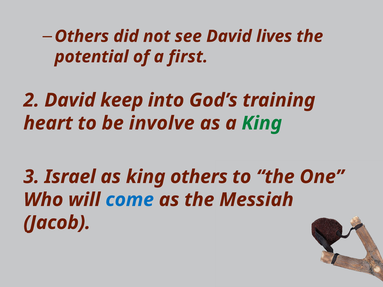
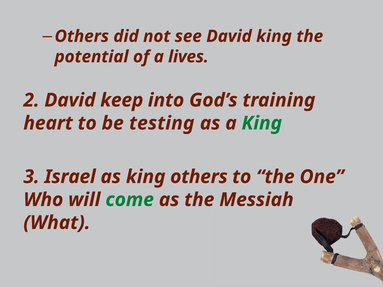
David lives: lives -> king
first: first -> lives
involve: involve -> testing
come colour: blue -> green
Jacob: Jacob -> What
